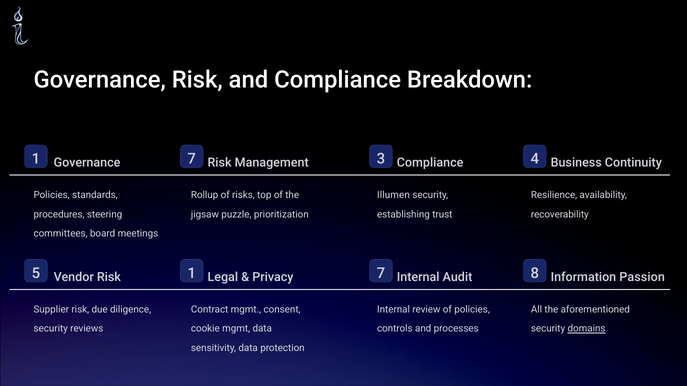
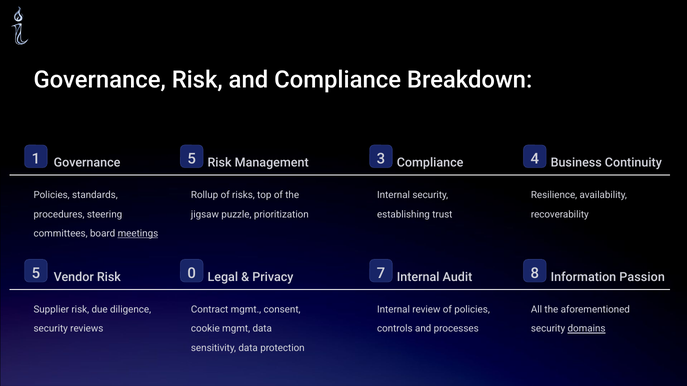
1 7: 7 -> 5
Illumen at (393, 195): Illumen -> Internal
meetings underline: none -> present
5 1: 1 -> 0
